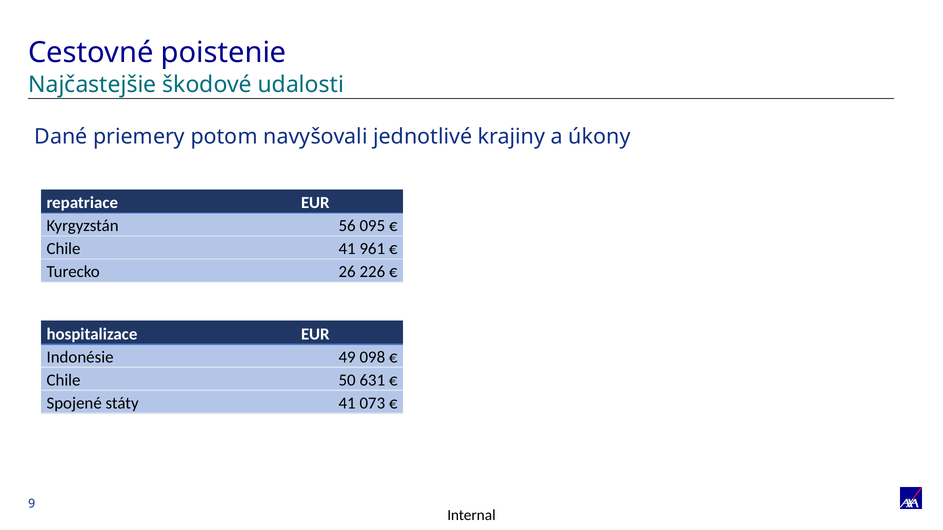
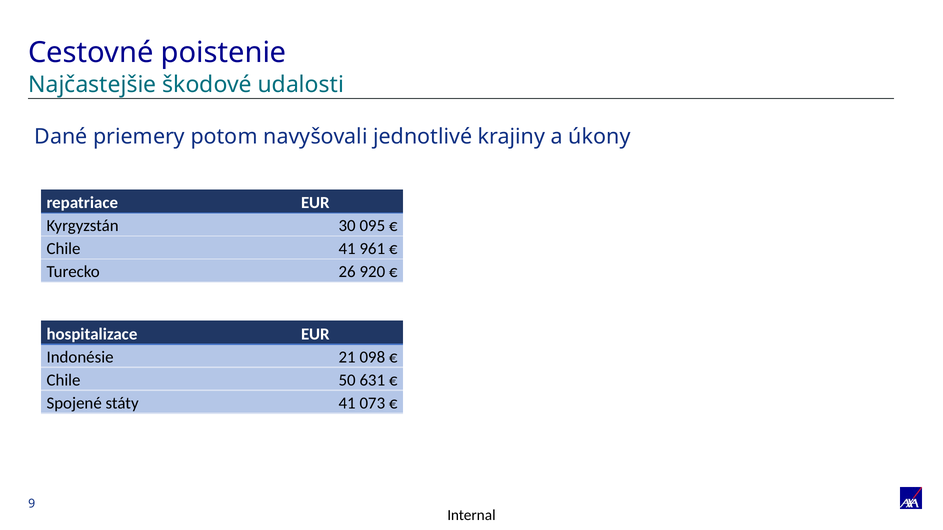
56: 56 -> 30
226: 226 -> 920
49: 49 -> 21
